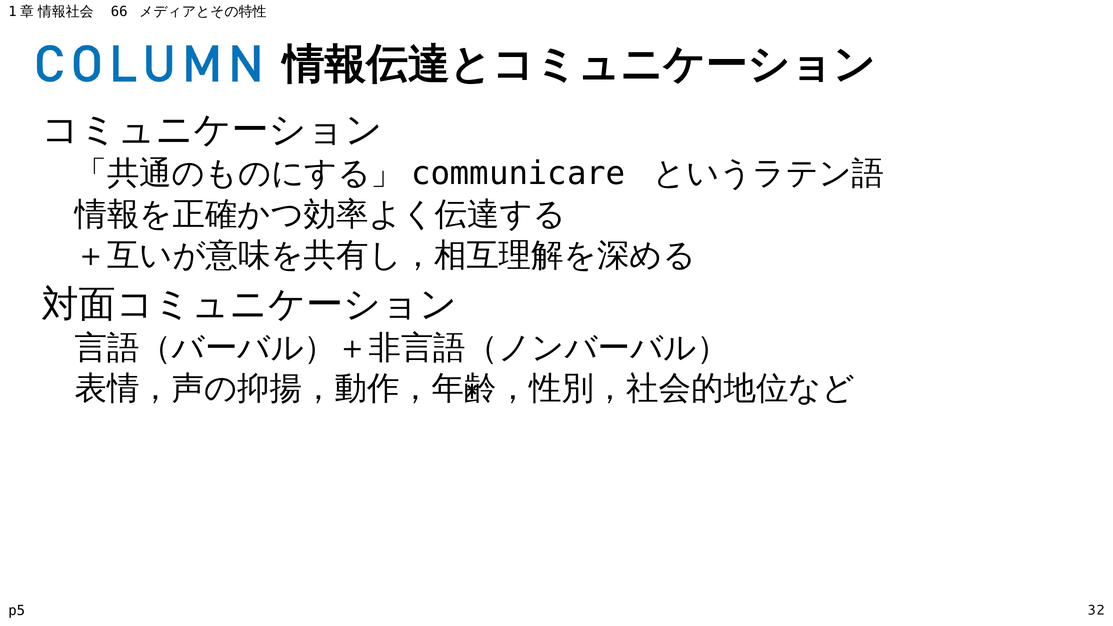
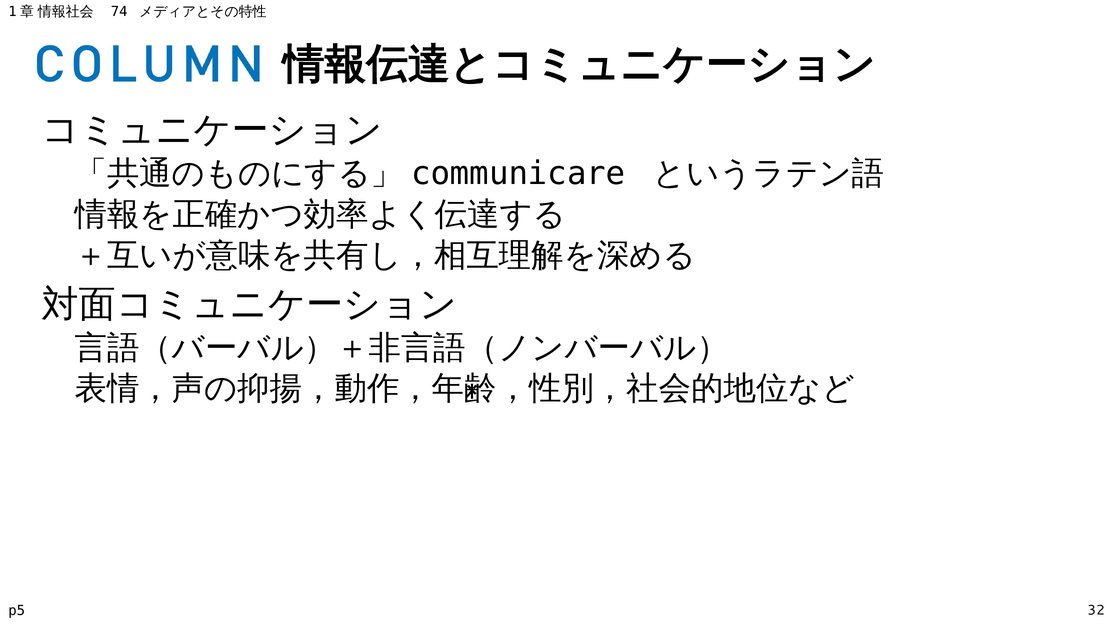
66: 66 -> 74
